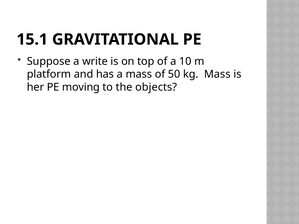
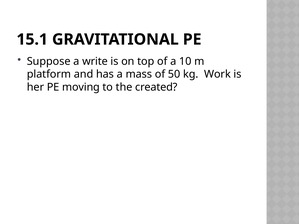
kg Mass: Mass -> Work
objects: objects -> created
